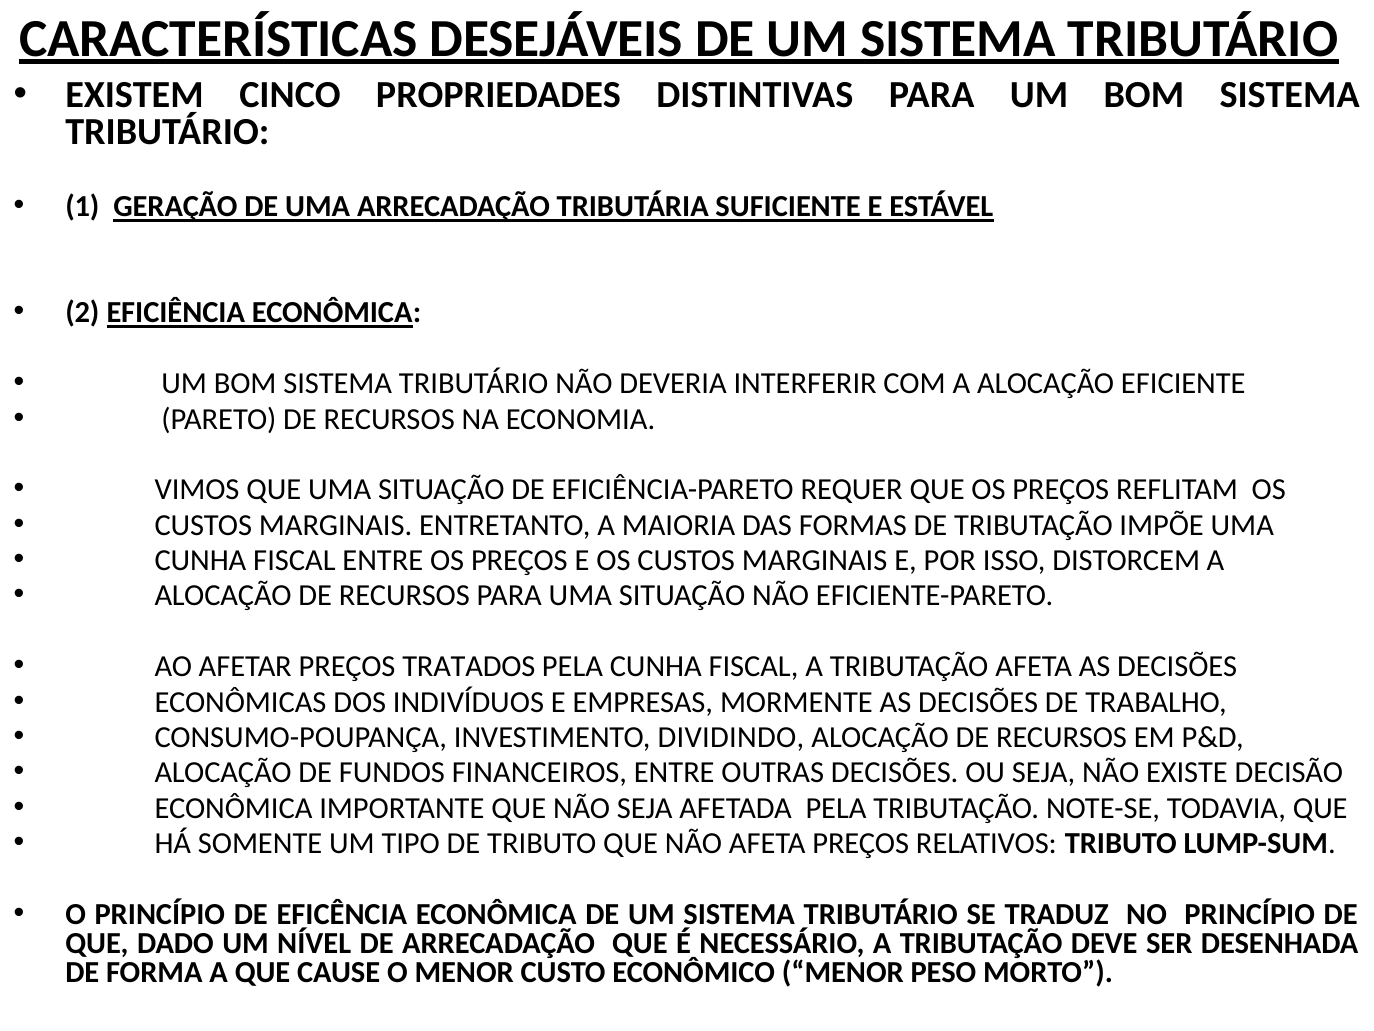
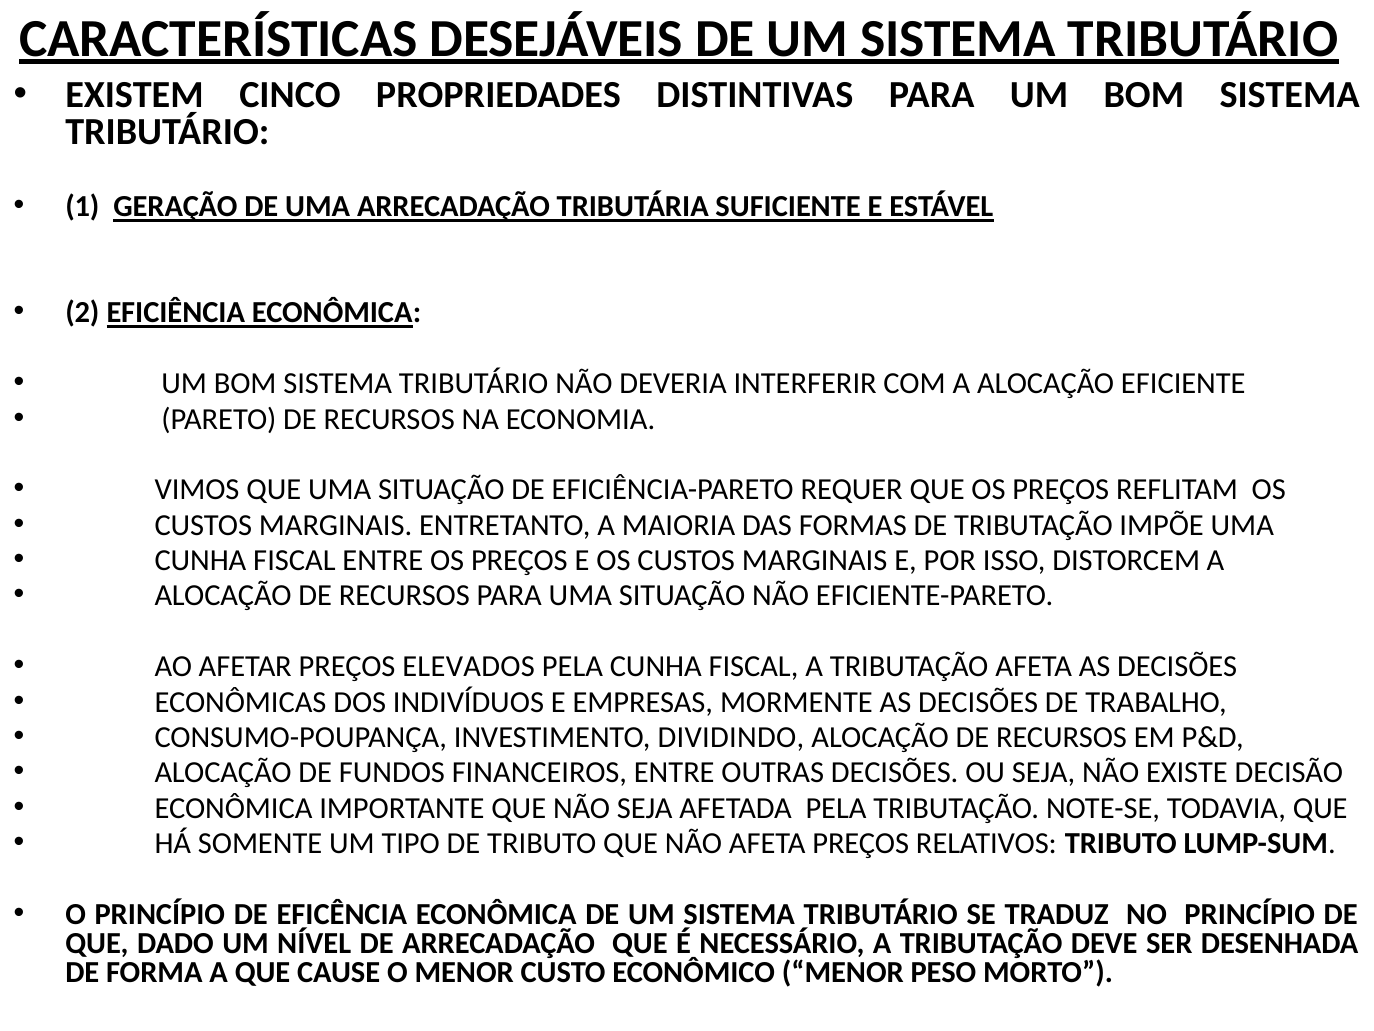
TRATADOS: TRATADOS -> ELEVADOS
